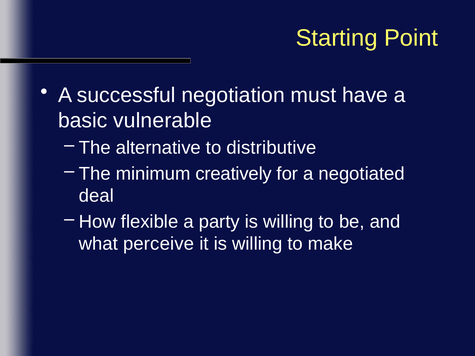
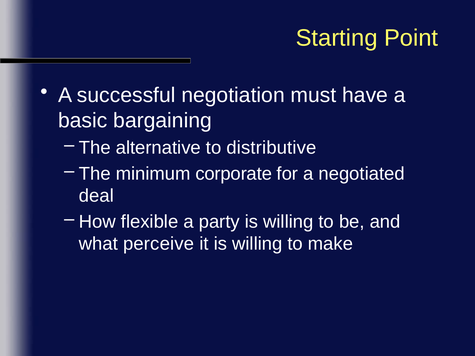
vulnerable: vulnerable -> bargaining
creatively: creatively -> corporate
